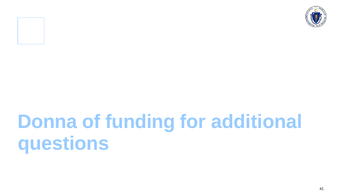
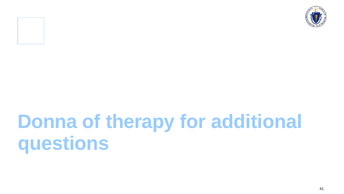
funding: funding -> therapy
